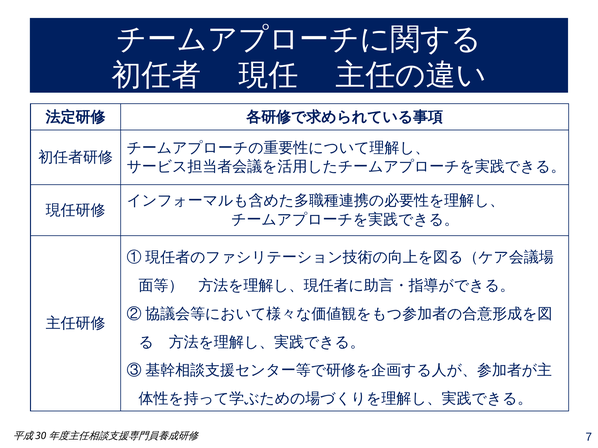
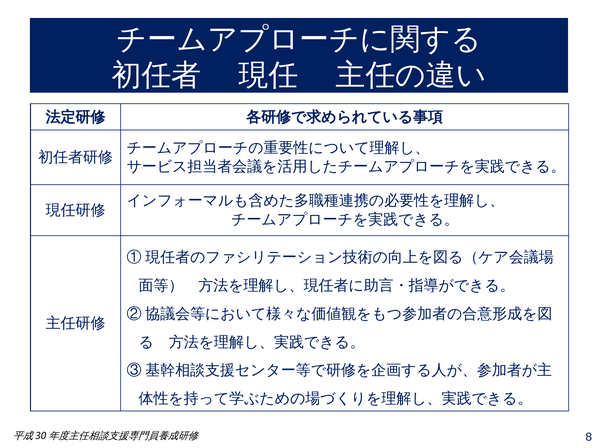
7: 7 -> 8
